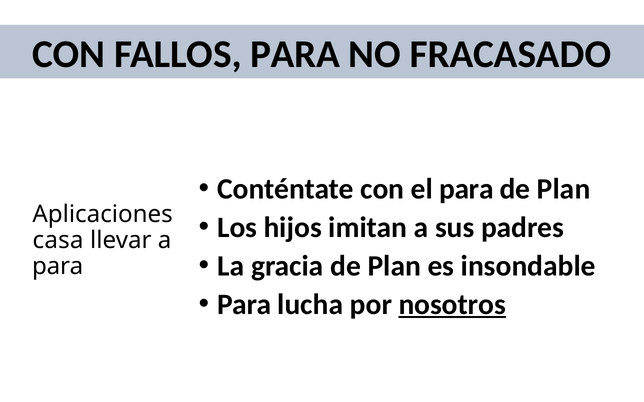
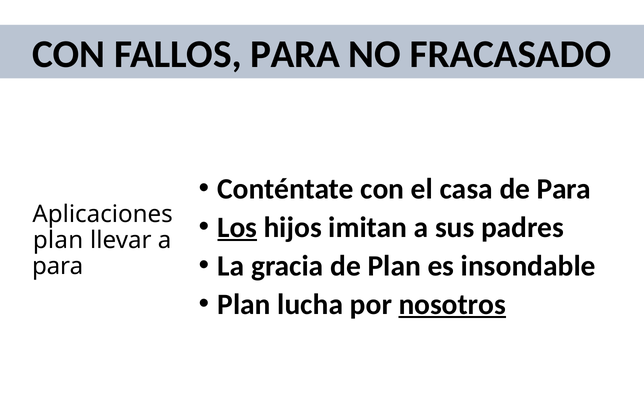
el para: para -> casa
Plan at (564, 189): Plan -> Para
Los underline: none -> present
casa at (58, 241): casa -> plan
Para at (244, 305): Para -> Plan
